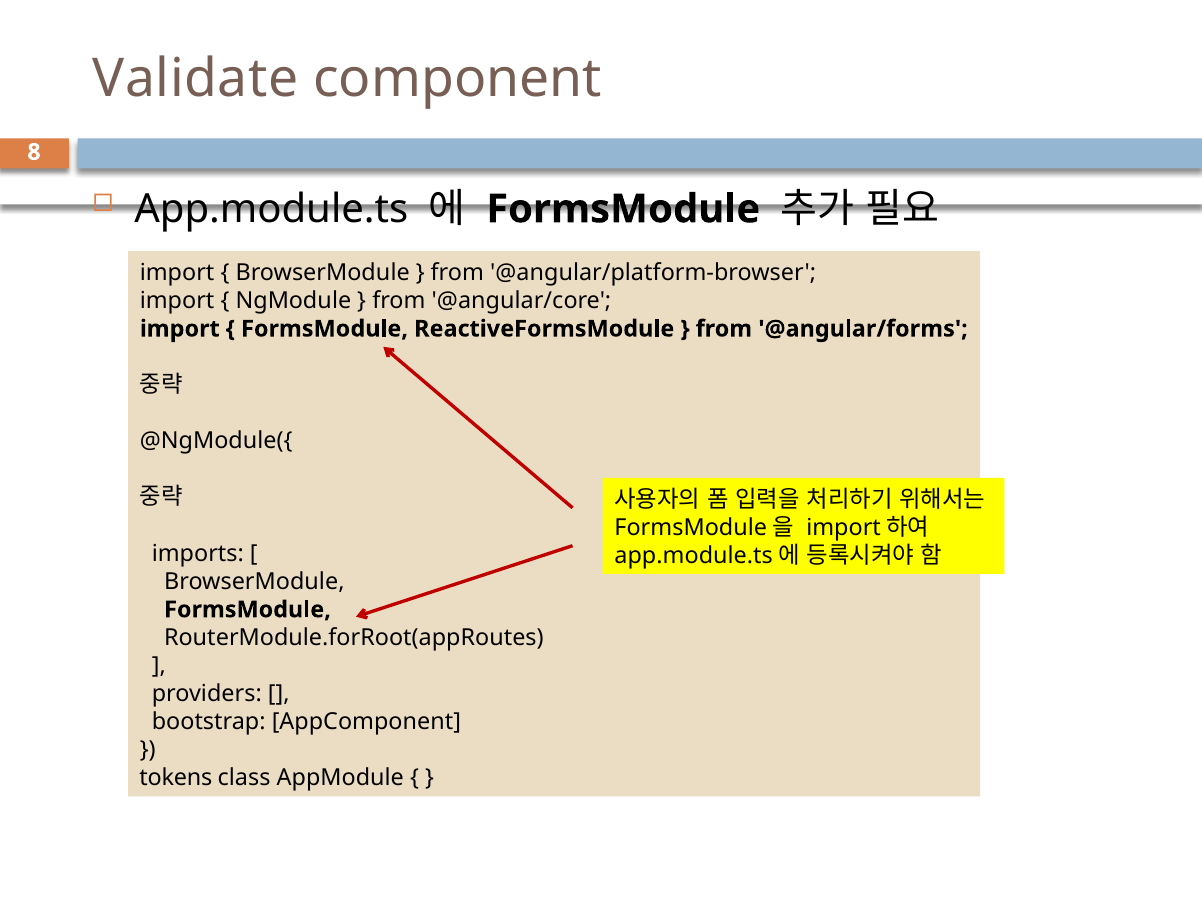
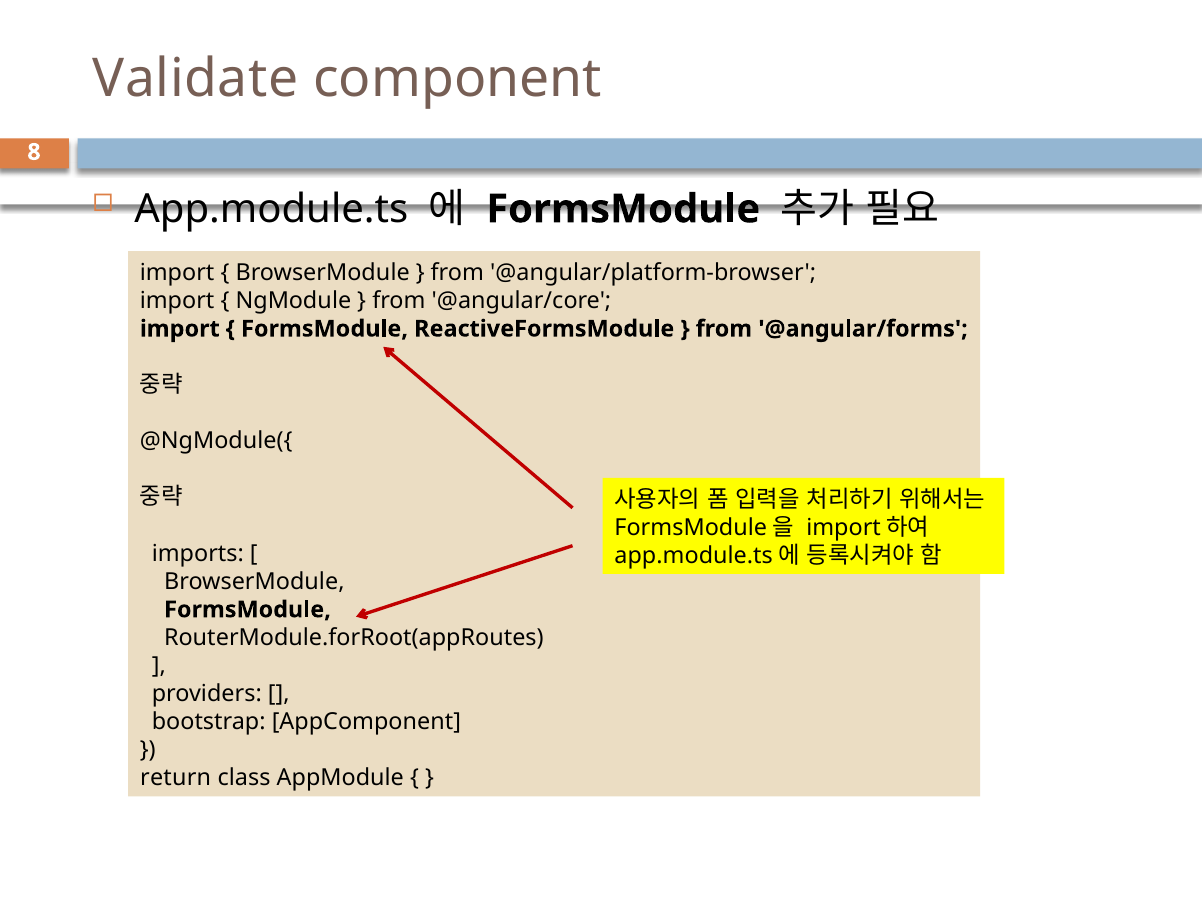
tokens: tokens -> return
